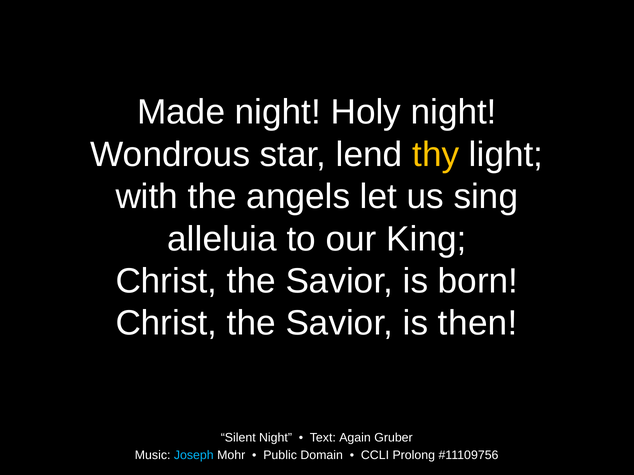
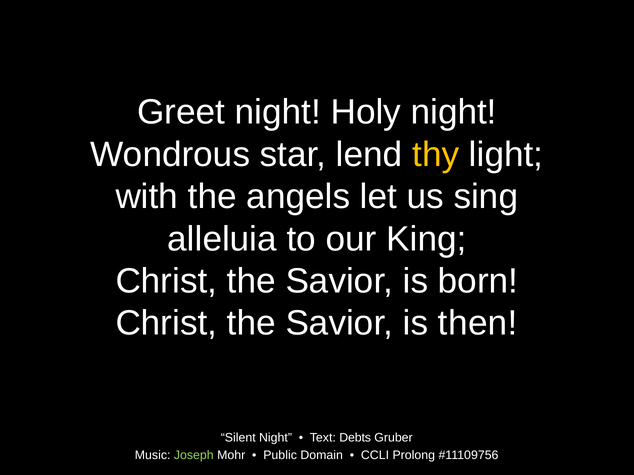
Made: Made -> Greet
Again: Again -> Debts
Joseph colour: light blue -> light green
